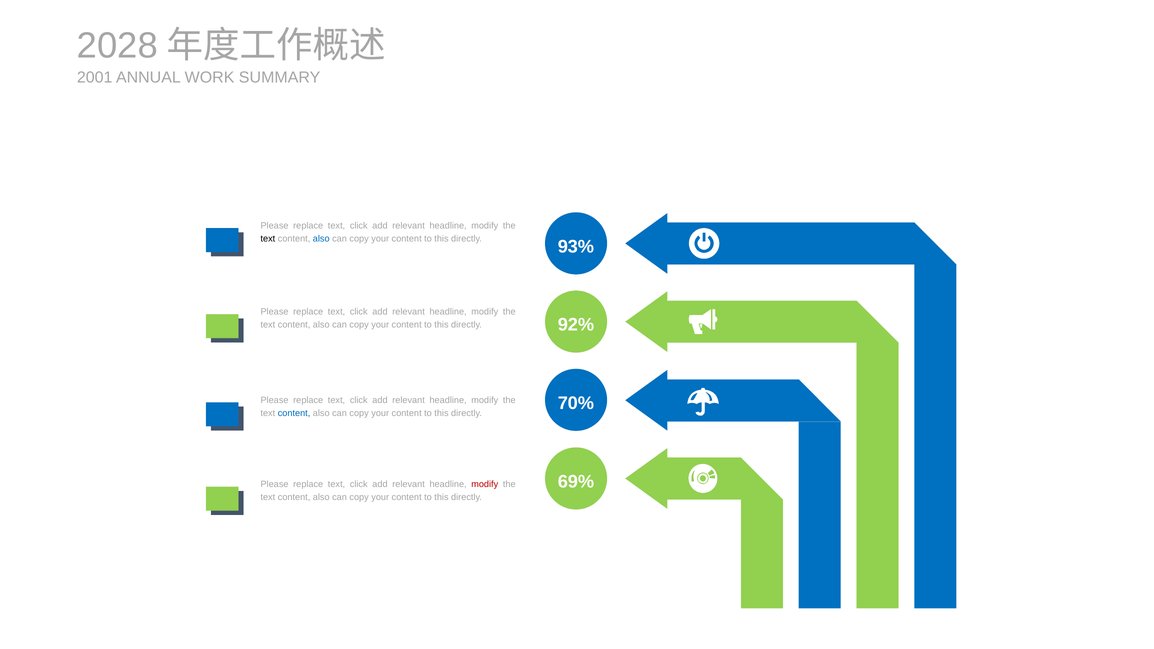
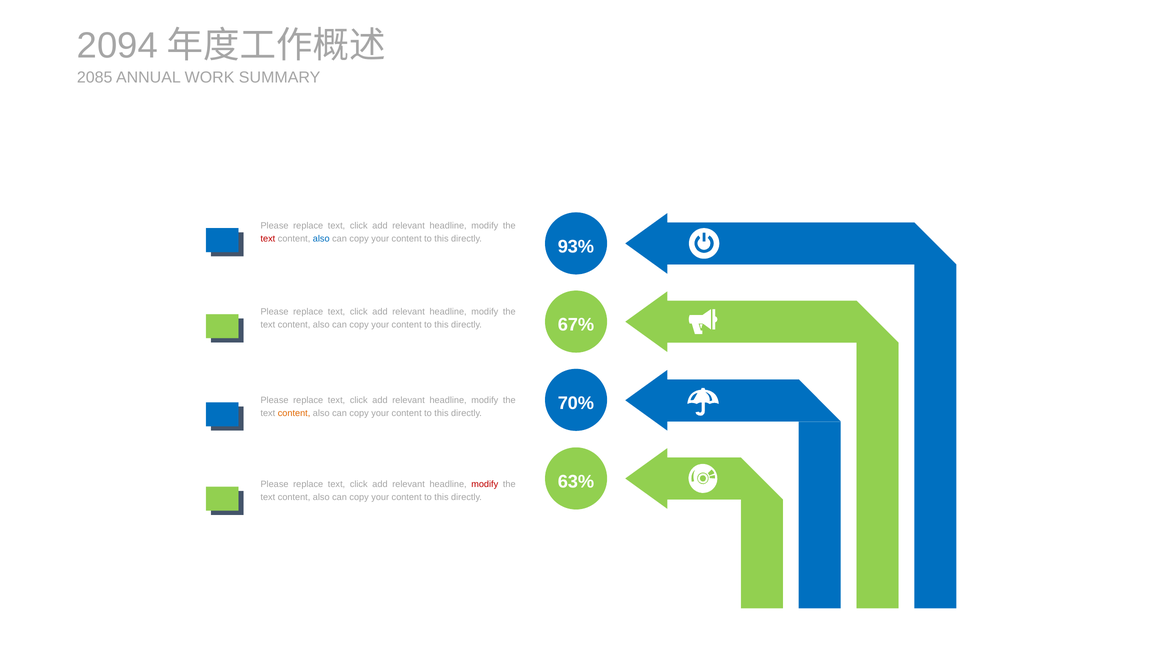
2028: 2028 -> 2094
2001: 2001 -> 2085
text at (268, 239) colour: black -> red
92%: 92% -> 67%
content at (294, 413) colour: blue -> orange
69%: 69% -> 63%
